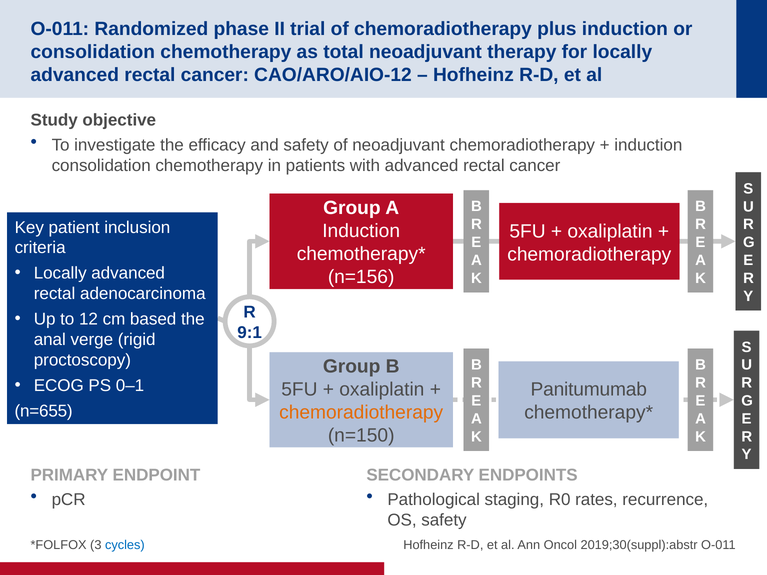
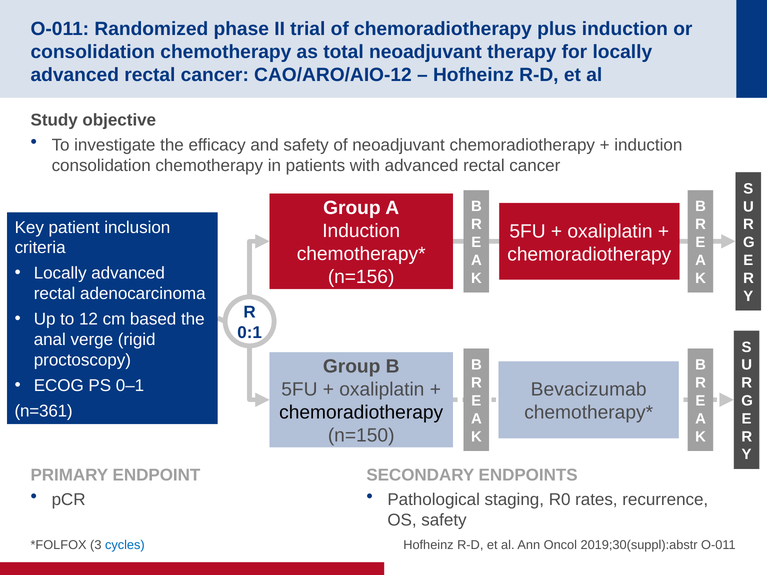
9:1: 9:1 -> 0:1
Panitumumab: Panitumumab -> Bevacizumab
n=655: n=655 -> n=361
chemoradiotherapy at (361, 413) colour: orange -> black
